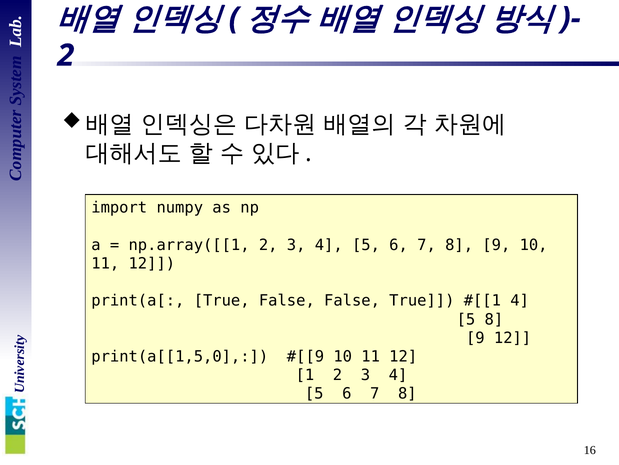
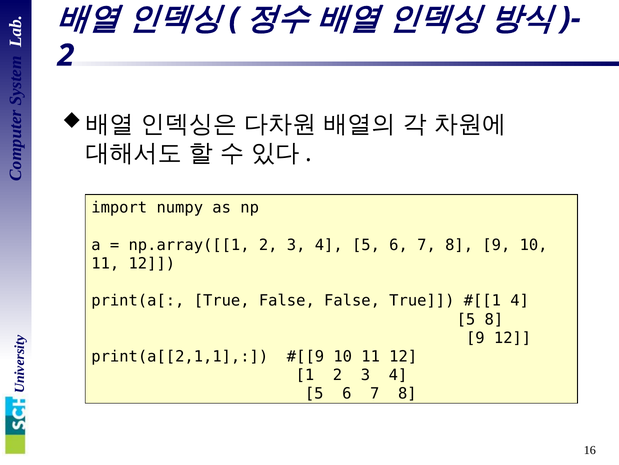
print(a[[1,5,0: print(a[[1,5,0 -> print(a[[2,1,1
